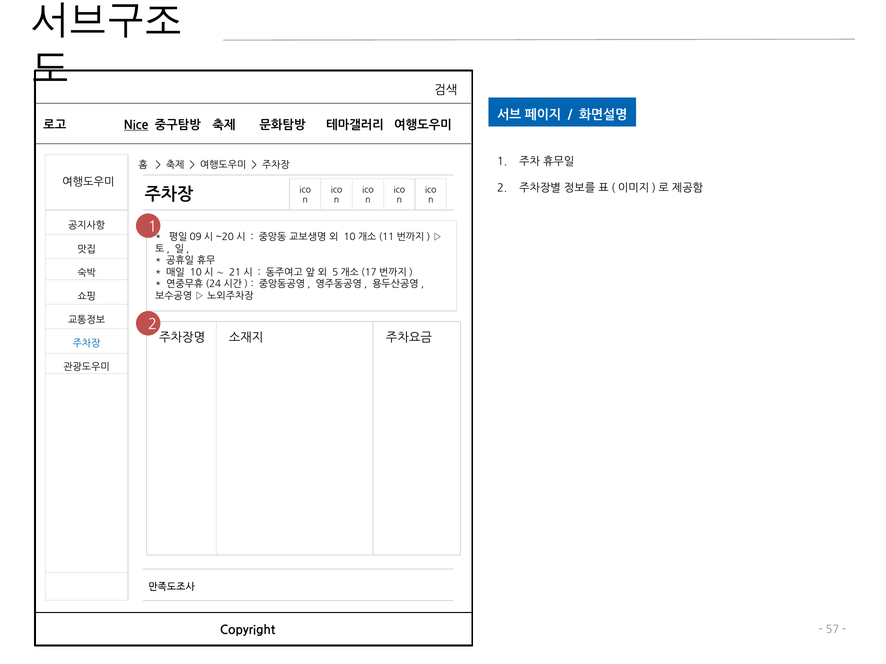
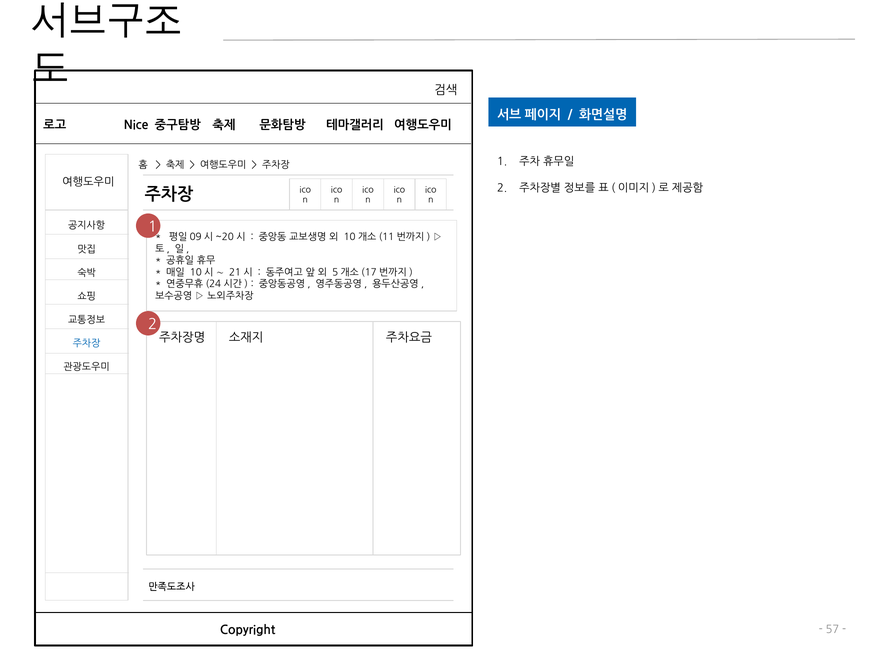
Nice underline: present -> none
